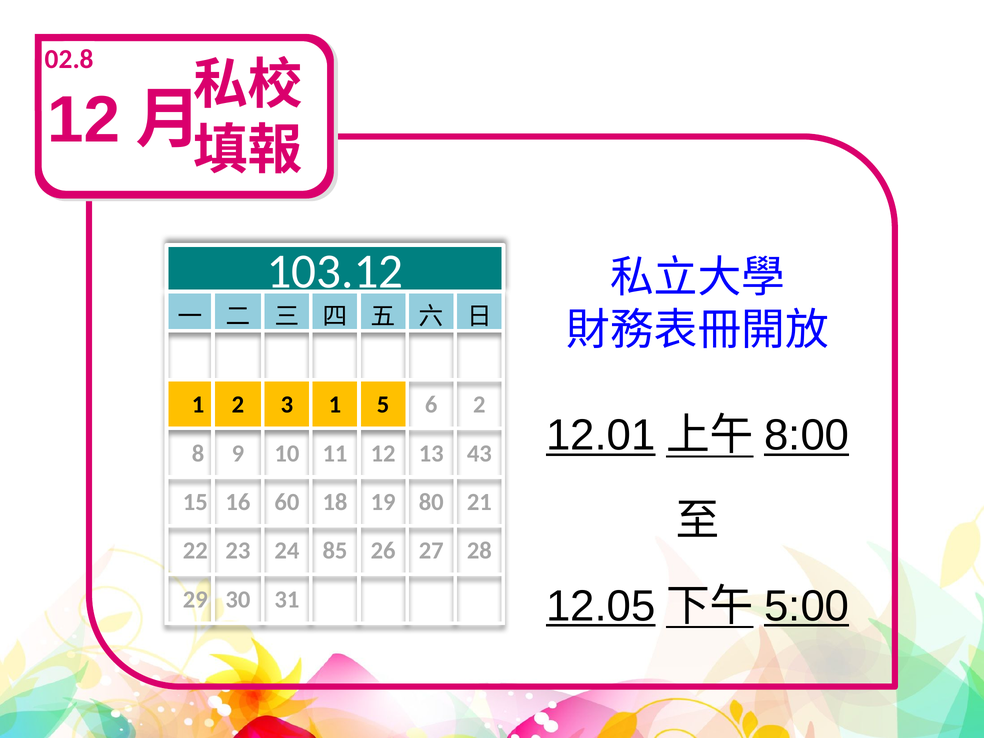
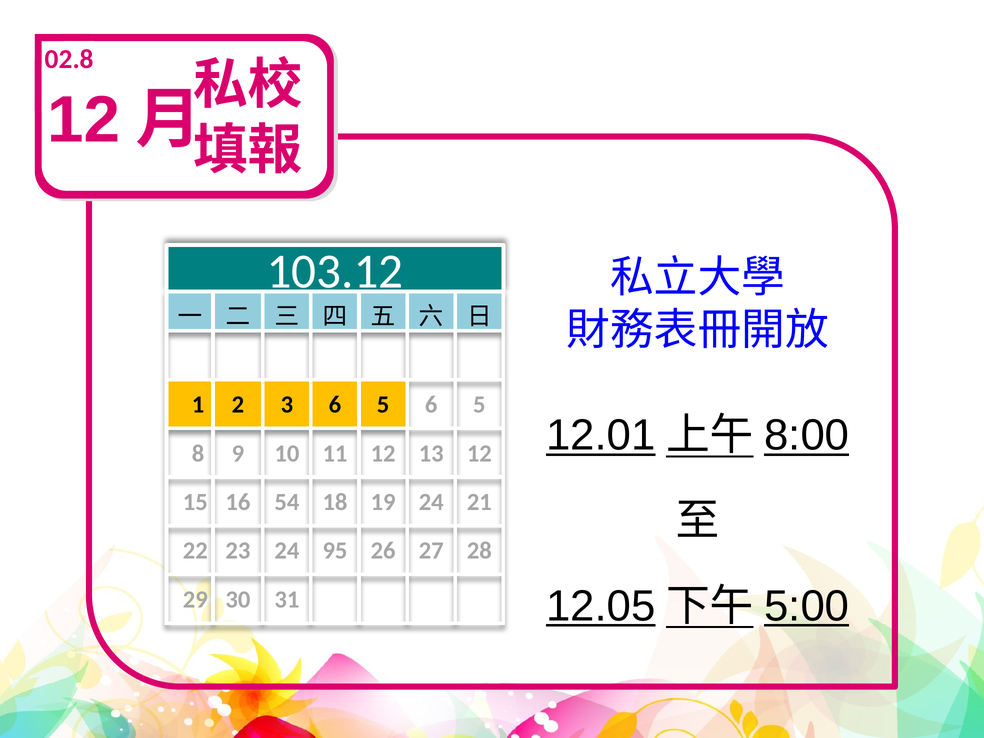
3 1: 1 -> 6
5 6 2: 2 -> 5
13 43: 43 -> 12
60: 60 -> 54
19 80: 80 -> 24
85: 85 -> 95
